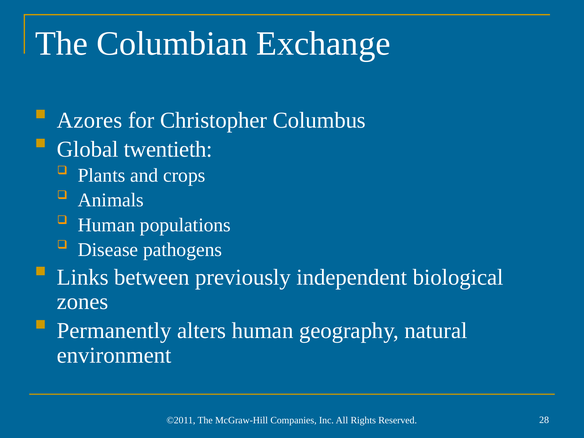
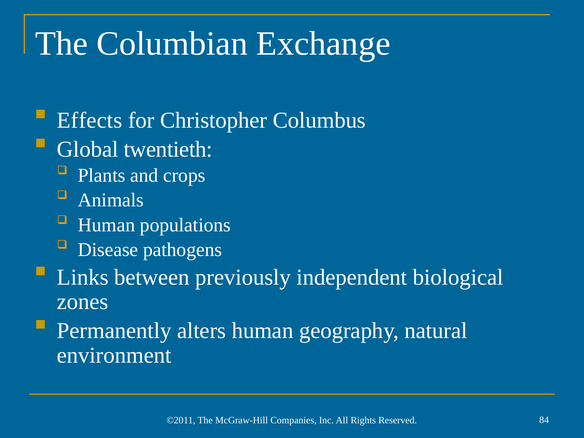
Azores: Azores -> Effects
28: 28 -> 84
